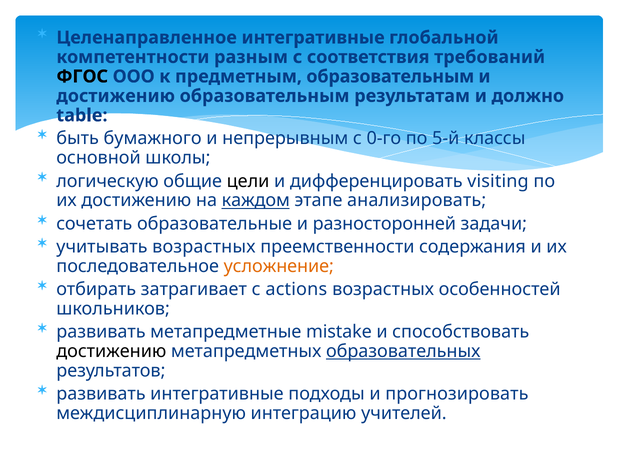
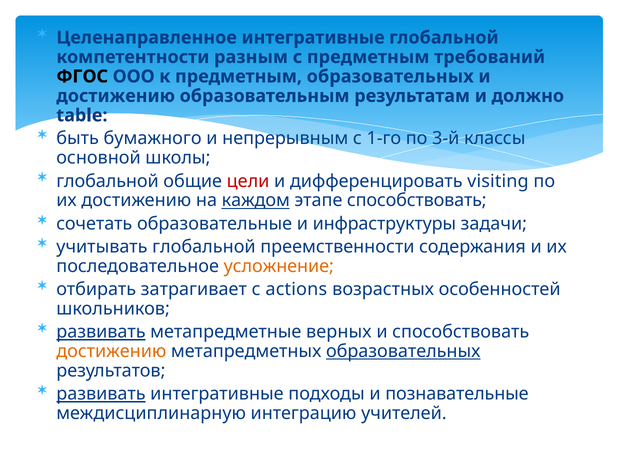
с соответствия: соответствия -> предметным
предметным образовательным: образовательным -> образовательных
0-го: 0-го -> 1-го
5-й: 5-й -> 3-й
логическую at (108, 181): логическую -> глобальной
цели colour: black -> red
этапе анализировать: анализировать -> способствовать
разносторонней: разносторонней -> инфраструктуры
учитывать возрастных: возрастных -> глобальной
развивать at (101, 332) underline: none -> present
mistake: mistake -> верных
достижению at (111, 352) colour: black -> orange
развивать at (101, 394) underline: none -> present
прогнозировать: прогнозировать -> познавательные
